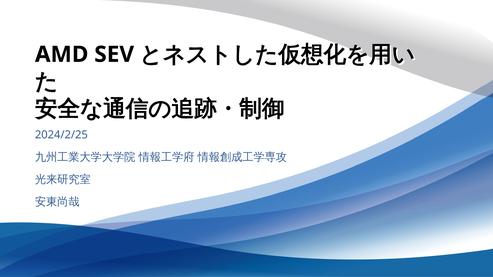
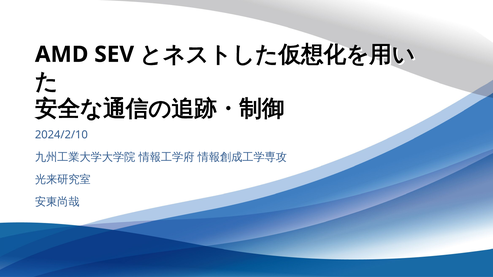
2024/2/25: 2024/2/25 -> 2024/2/10
